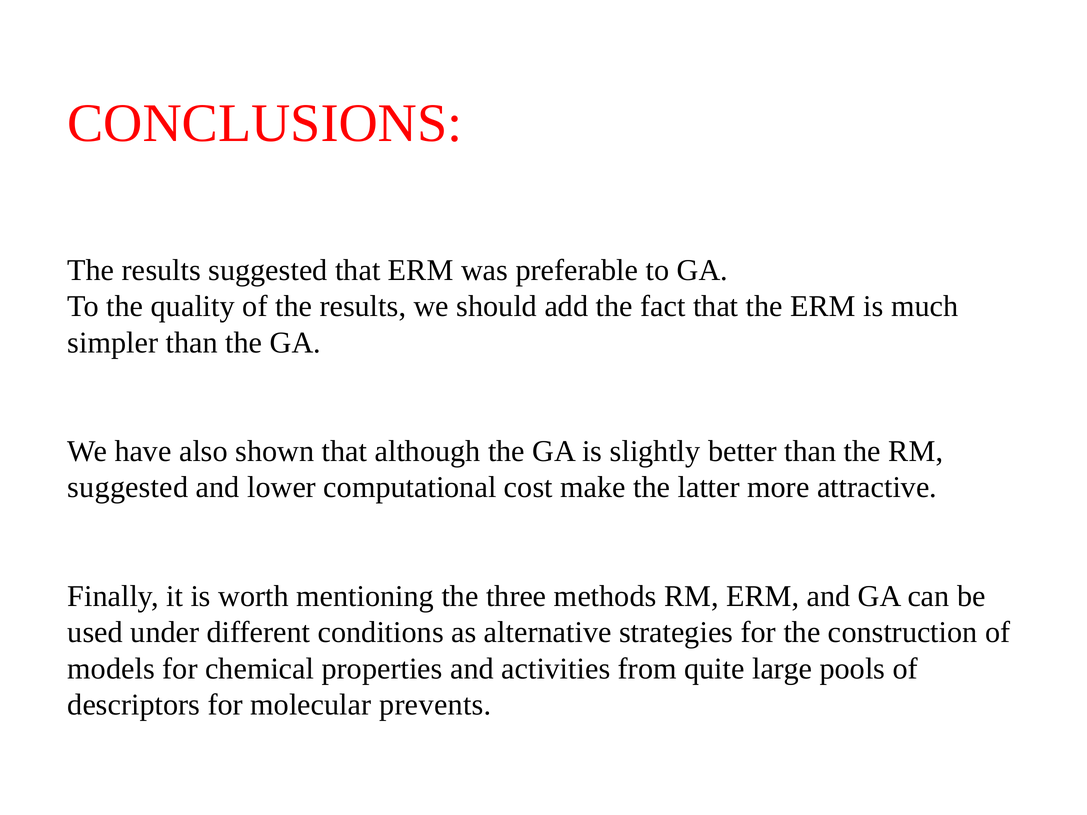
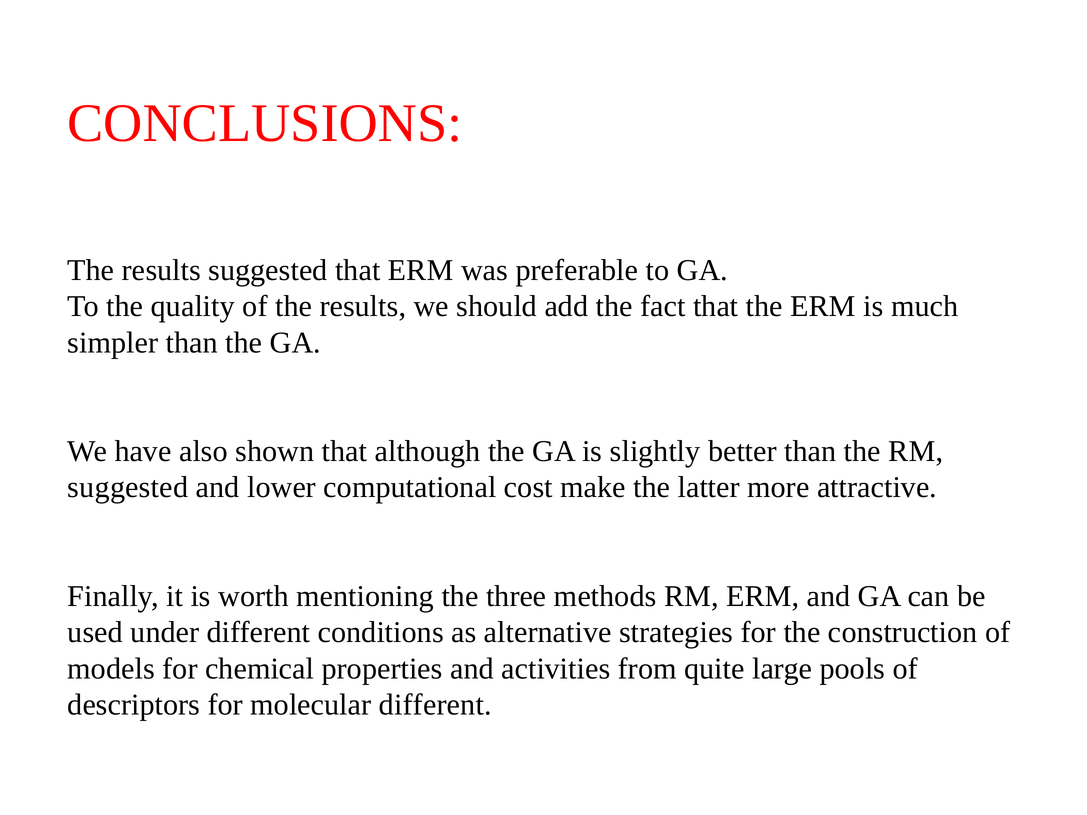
molecular prevents: prevents -> different
